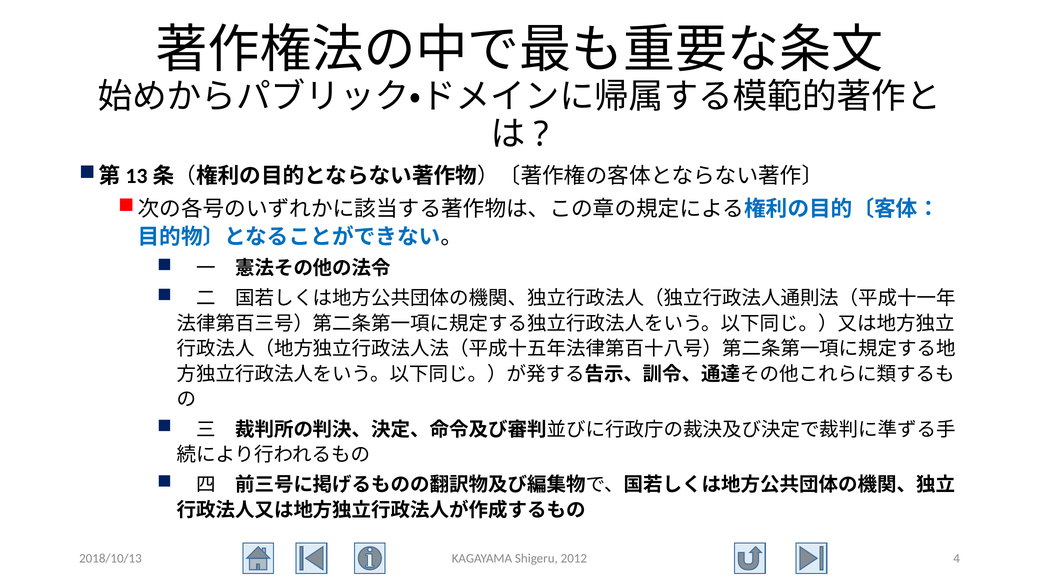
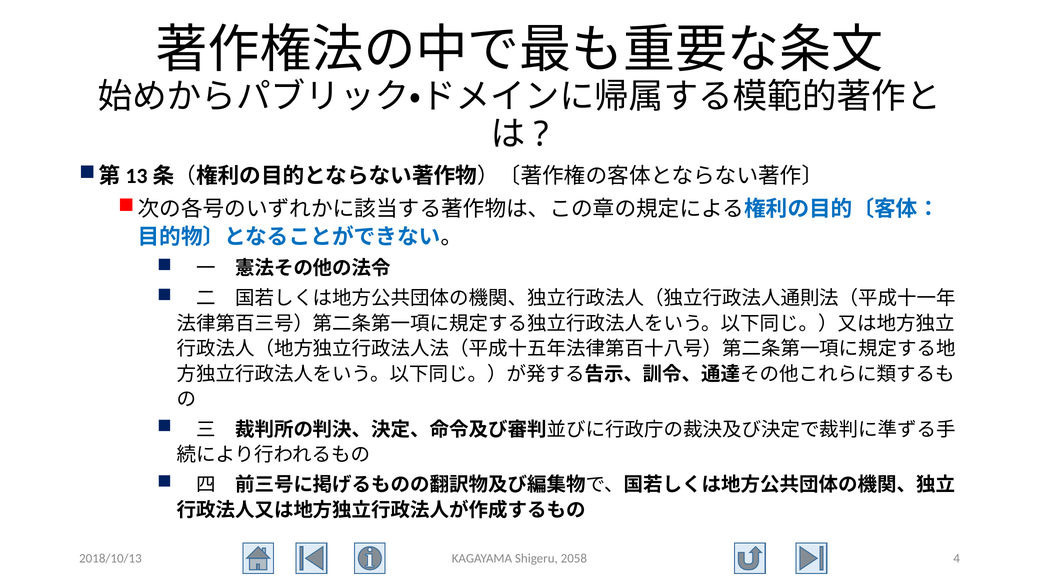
2012: 2012 -> 2058
